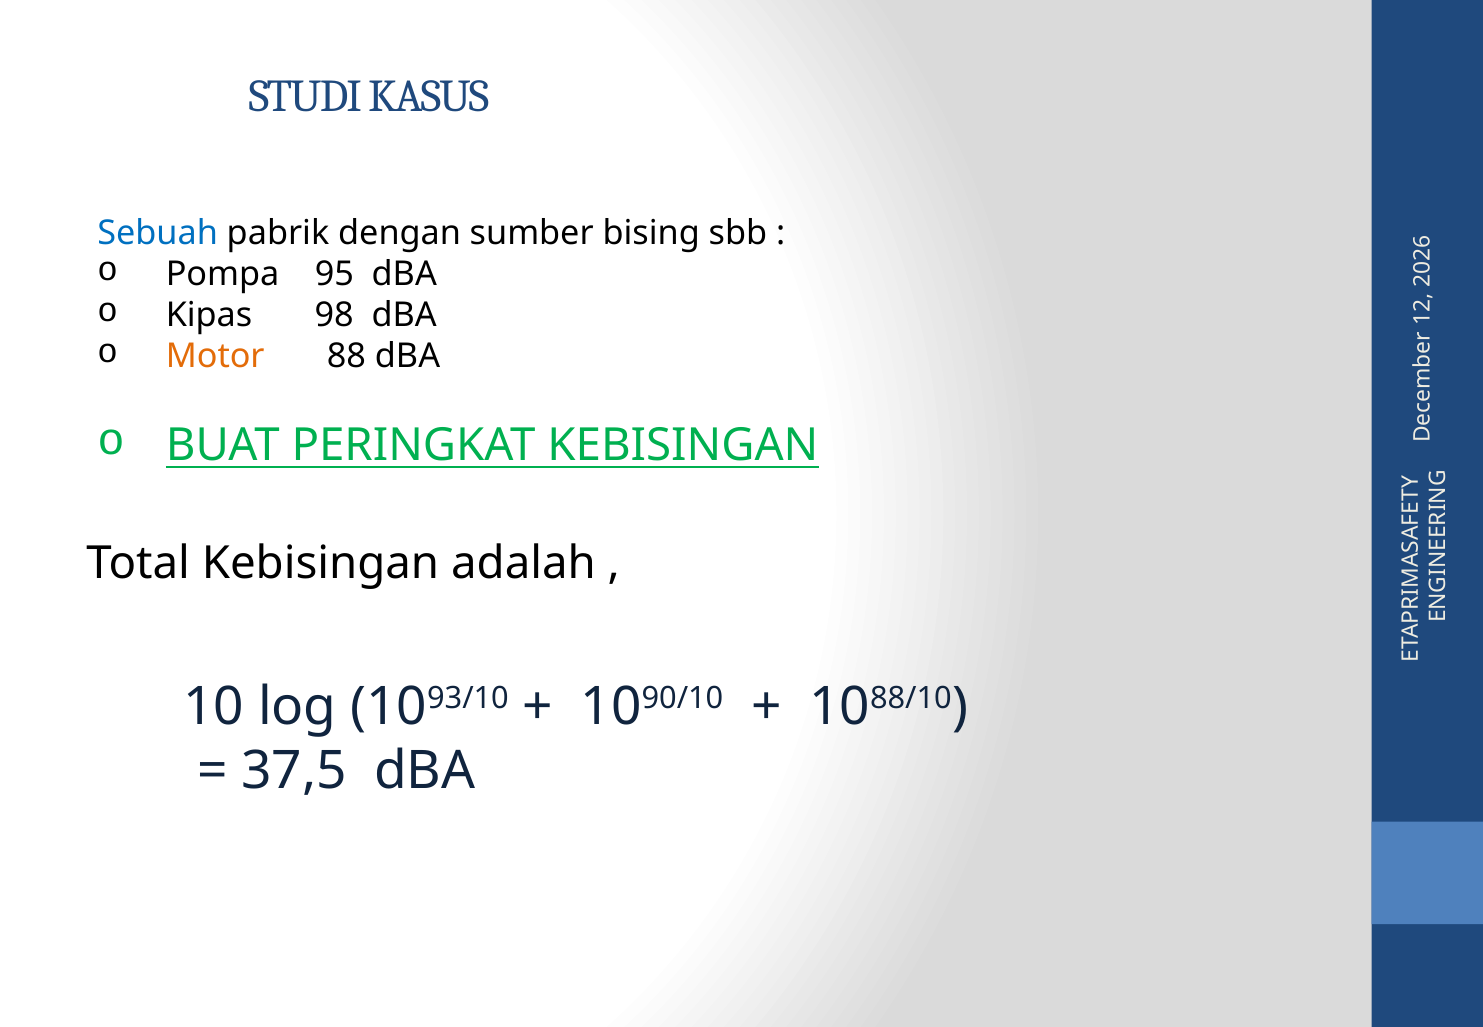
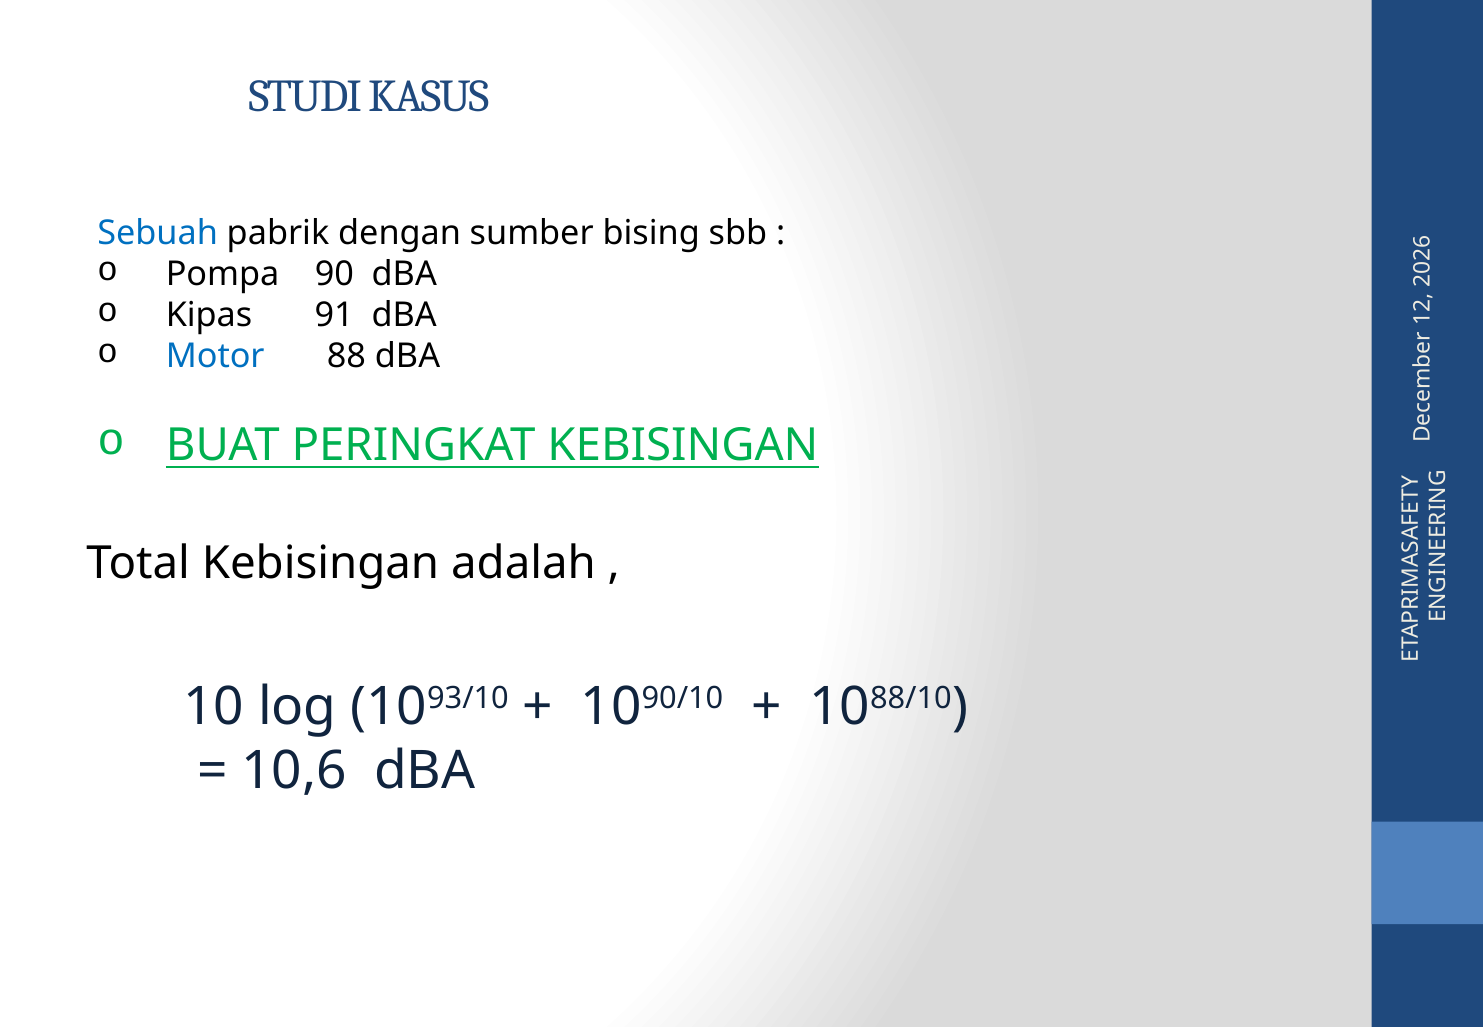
95: 95 -> 90
98: 98 -> 91
Motor colour: orange -> blue
37,5: 37,5 -> 10,6
